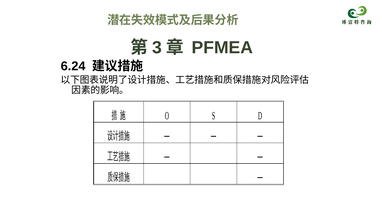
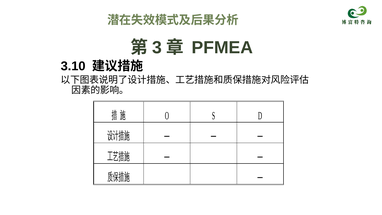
6.24: 6.24 -> 3.10
